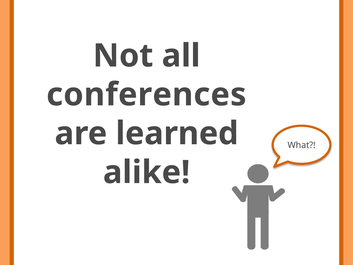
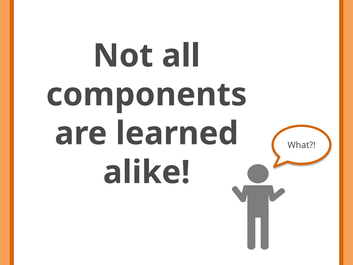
conferences: conferences -> components
